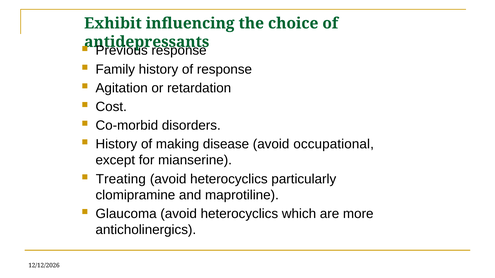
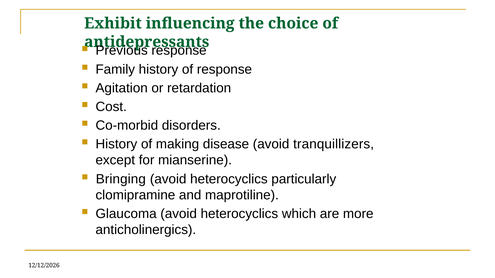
occupational: occupational -> tranquillizers
Treating: Treating -> Bringing
